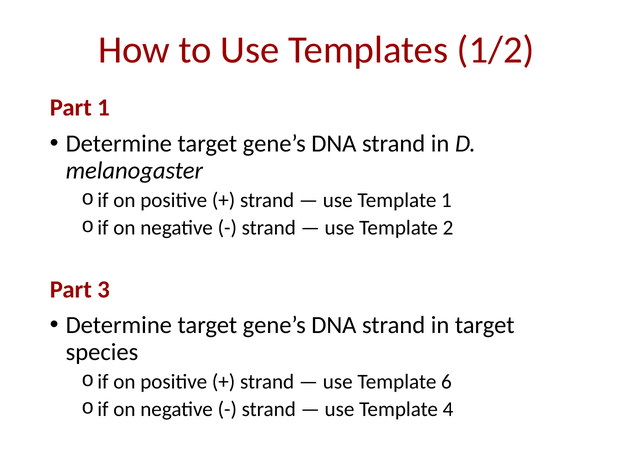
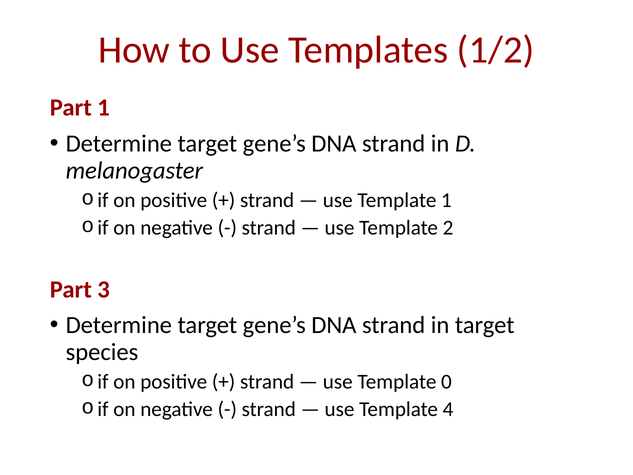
6: 6 -> 0
